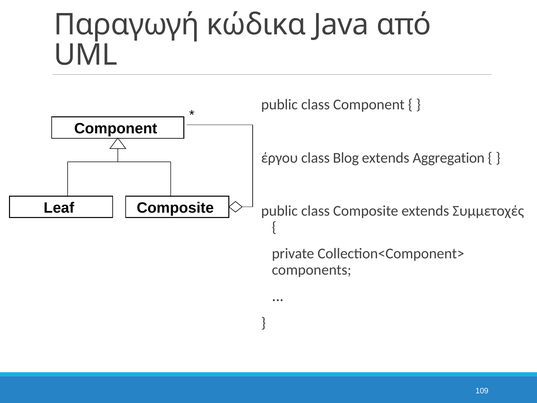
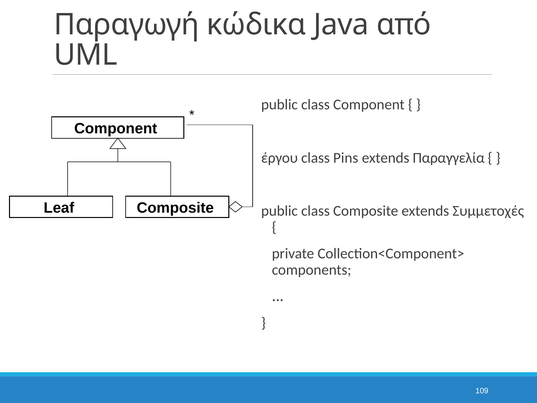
Blog: Blog -> Pins
Aggregation: Aggregation -> Παραγγελία
